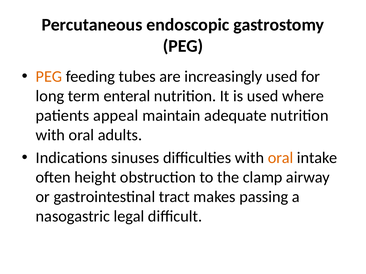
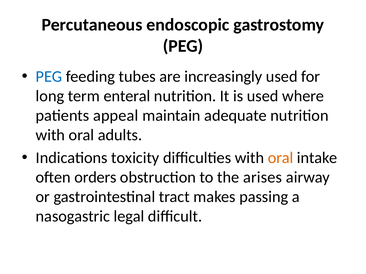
PEG at (49, 77) colour: orange -> blue
sinuses: sinuses -> toxicity
height: height -> orders
clamp: clamp -> arises
